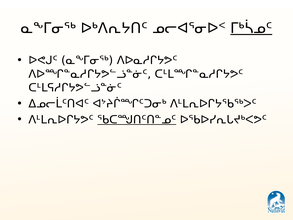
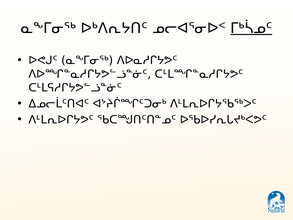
ᖃᑕᙳᑎᑦᑎᓐᓄᑦ underline: present -> none
